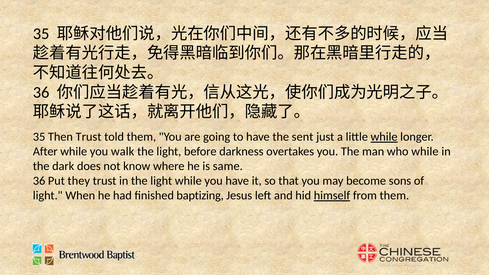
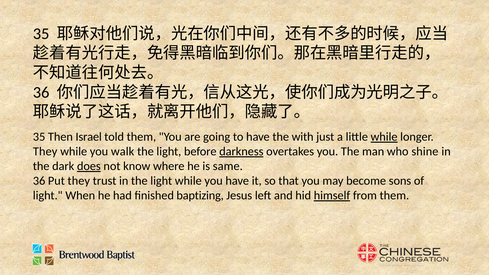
Then Trust: Trust -> Israel
sent: sent -> with
After at (45, 152): After -> They
darkness underline: none -> present
who while: while -> shine
does underline: none -> present
